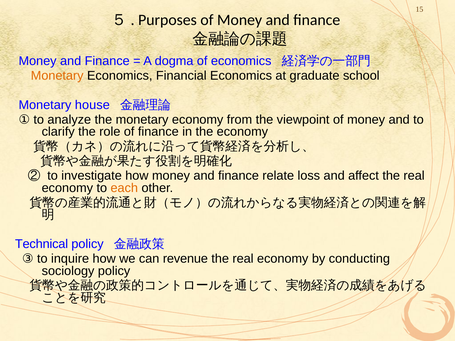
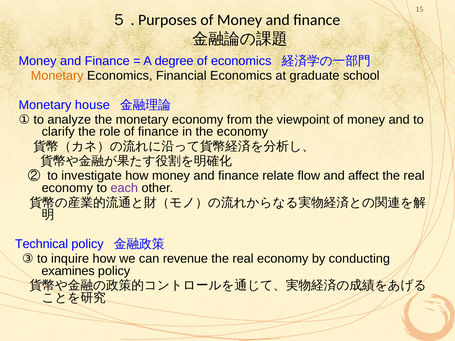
dogma: dogma -> degree
loss: loss -> flow
each colour: orange -> purple
sociology: sociology -> examines
